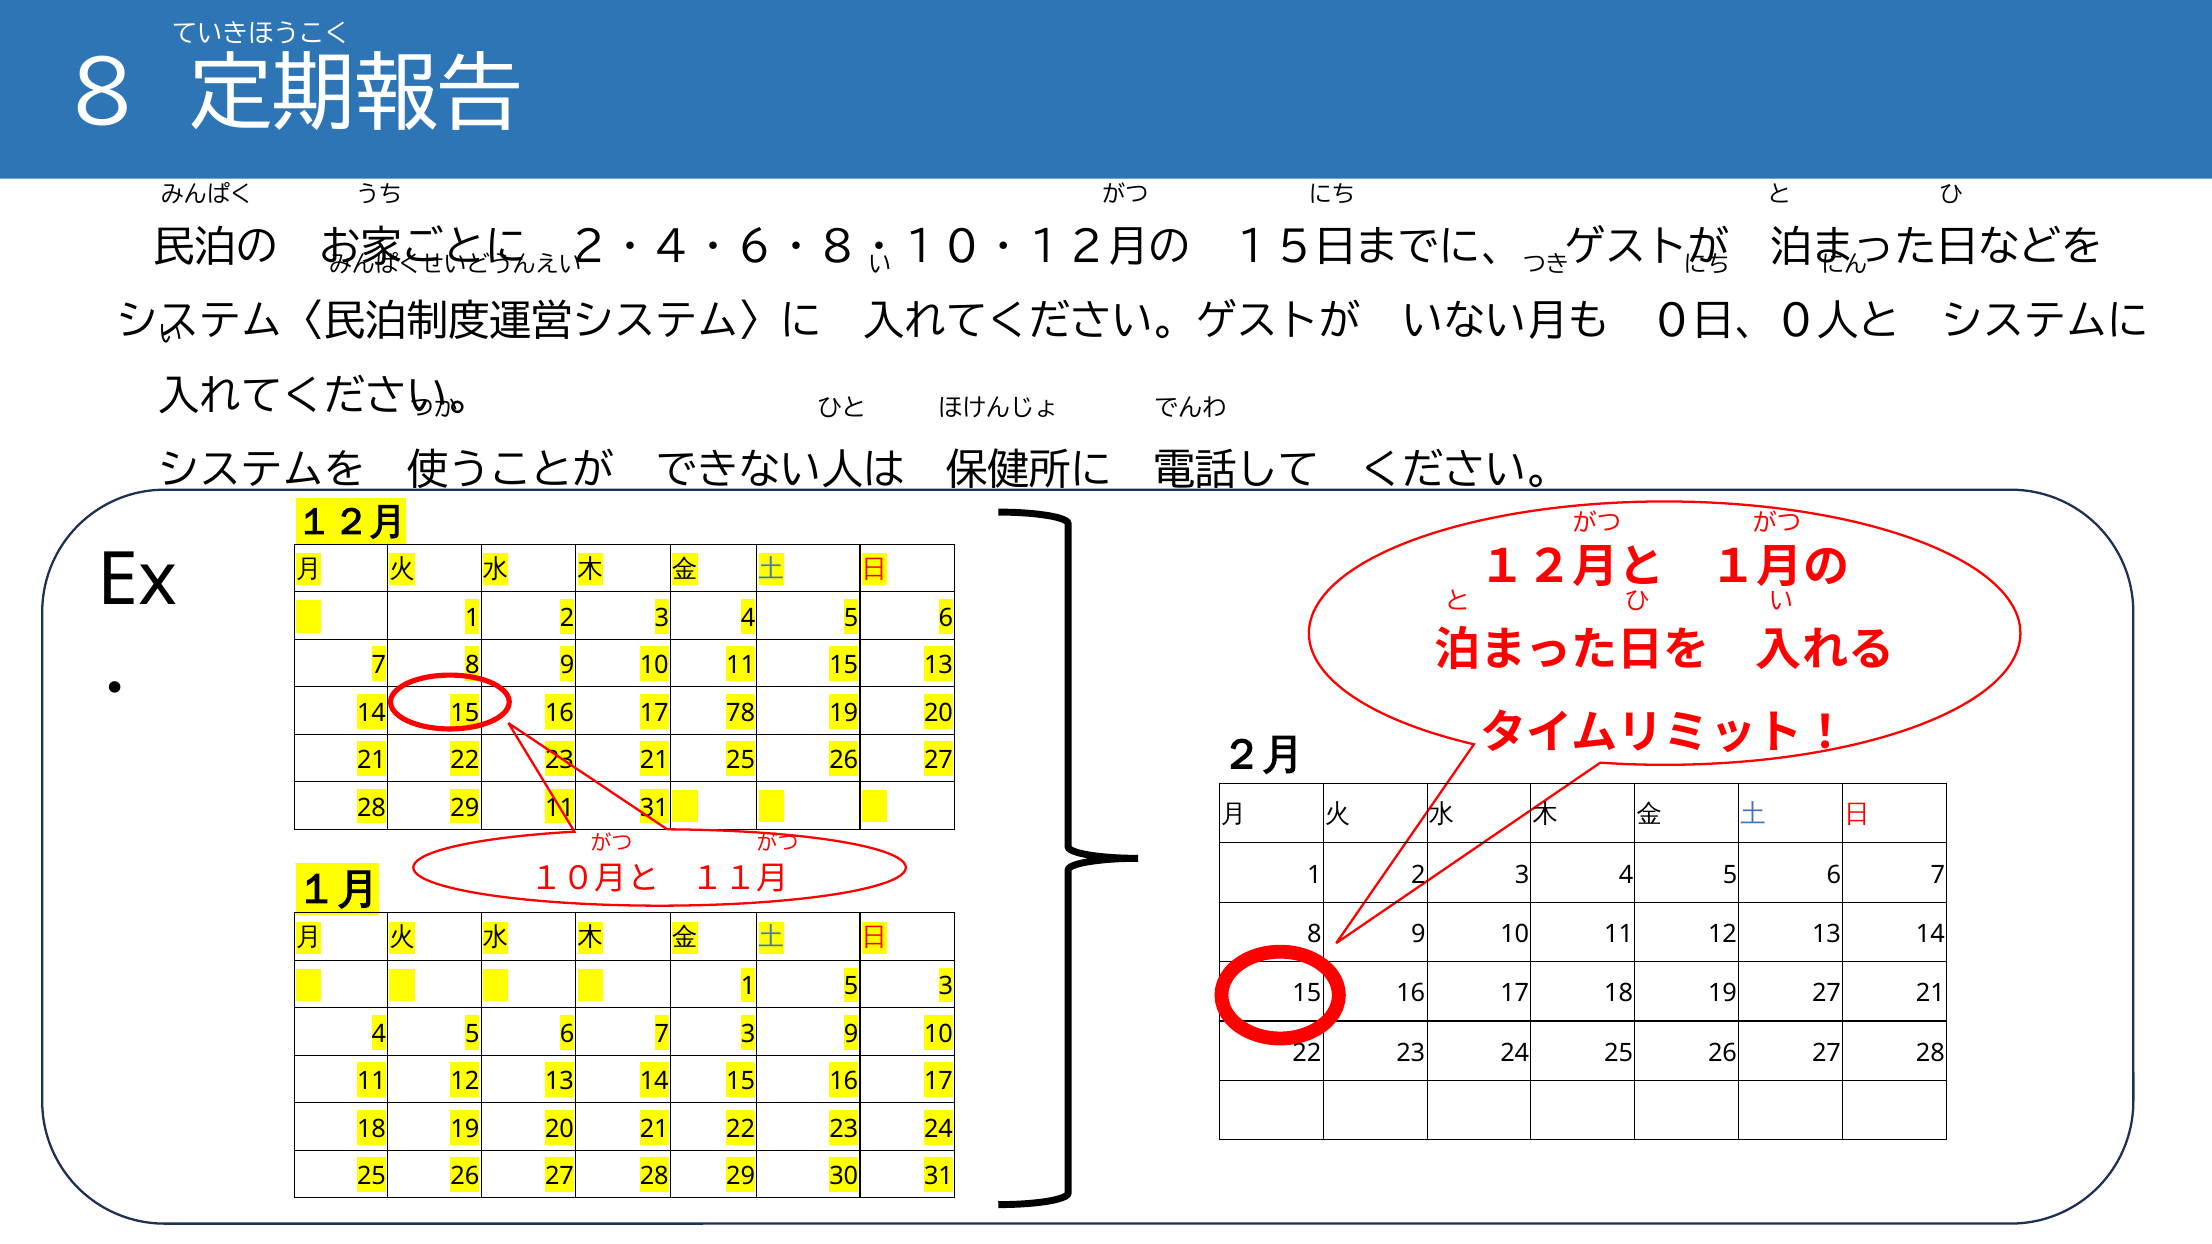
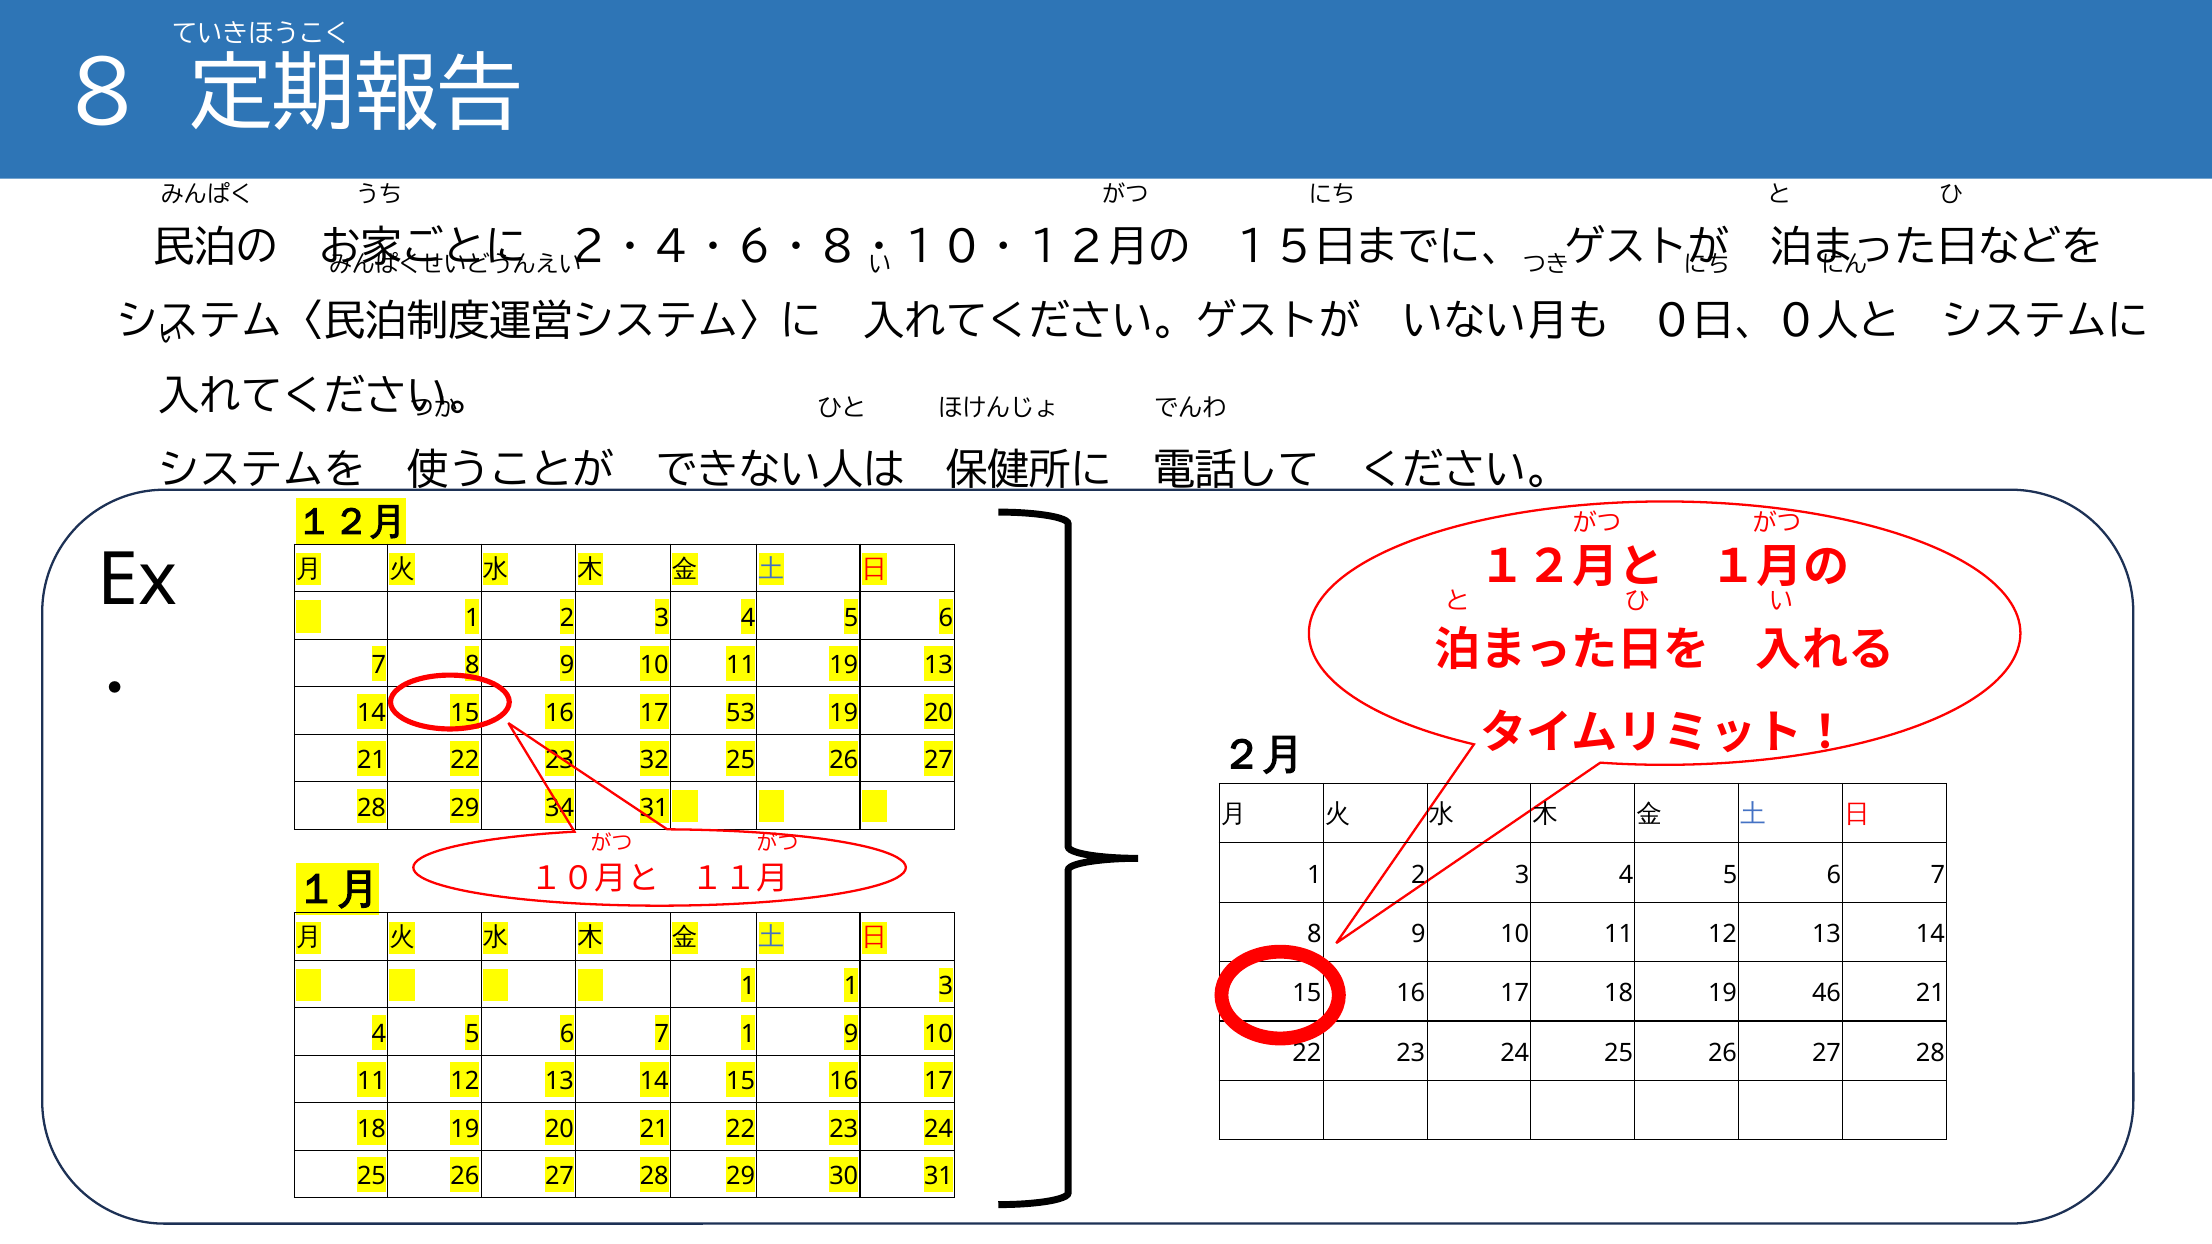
11 15: 15 -> 19
78: 78 -> 53
23 21: 21 -> 32
29 11: 11 -> 34
1 5: 5 -> 1
19 27: 27 -> 46
7 3: 3 -> 1
